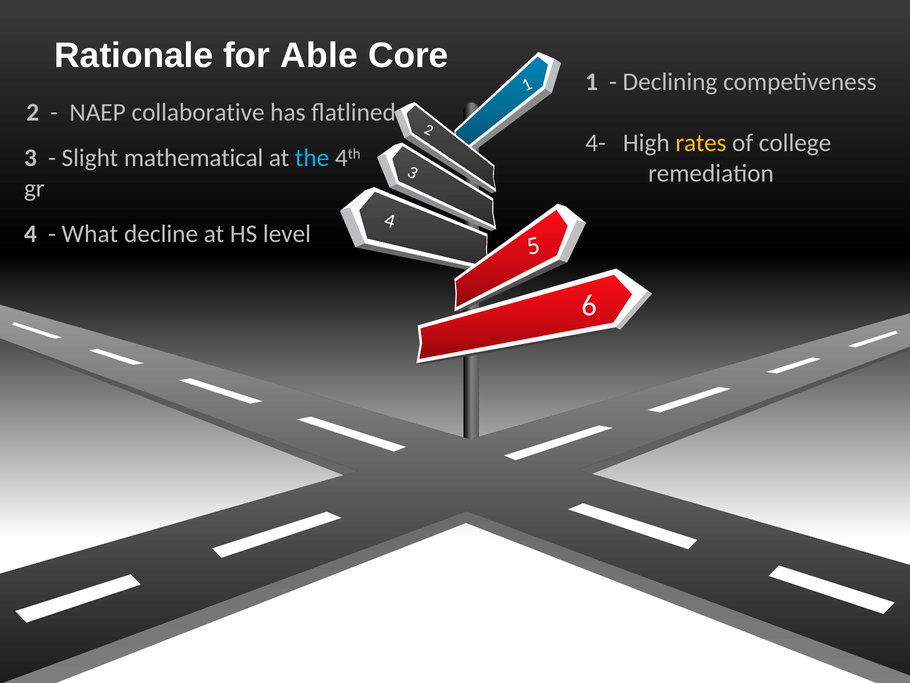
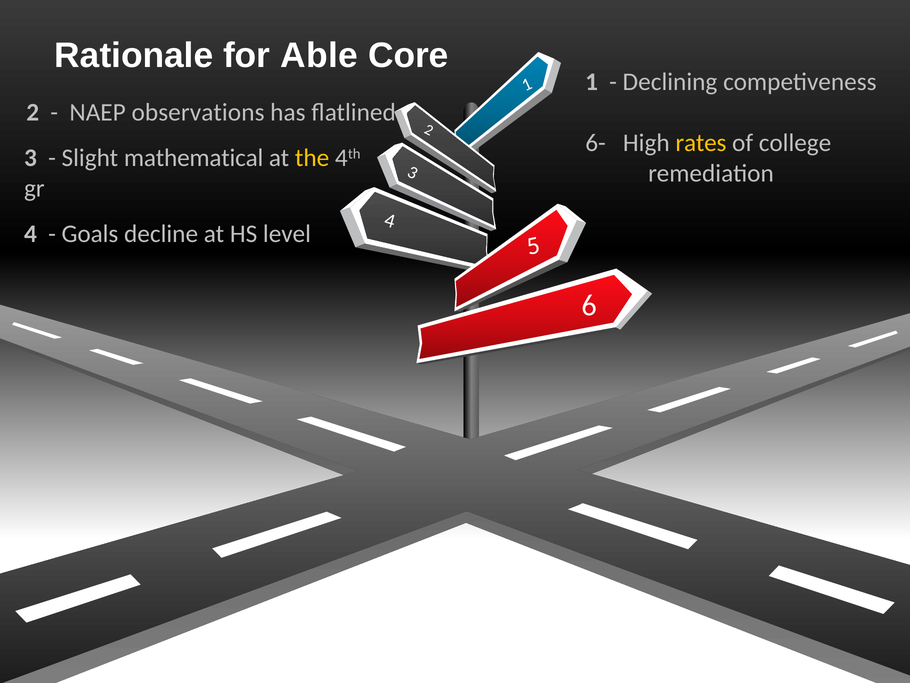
collaborative: collaborative -> observations
4-: 4- -> 6-
the colour: light blue -> yellow
What: What -> Goals
